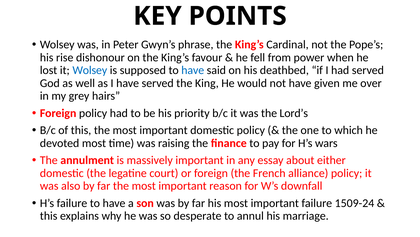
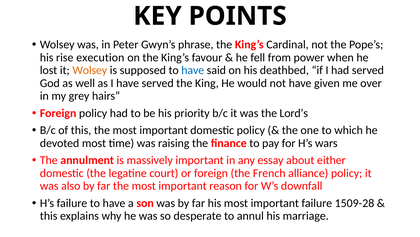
dishonour: dishonour -> execution
Wolsey at (90, 70) colour: blue -> orange
1509-24: 1509-24 -> 1509-28
